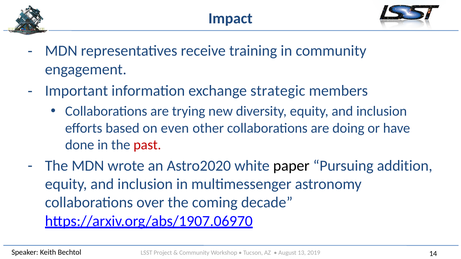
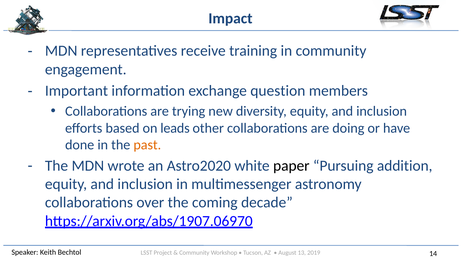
strategic: strategic -> question
even: even -> leads
past colour: red -> orange
